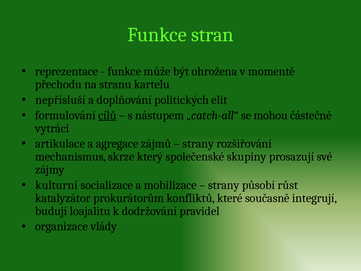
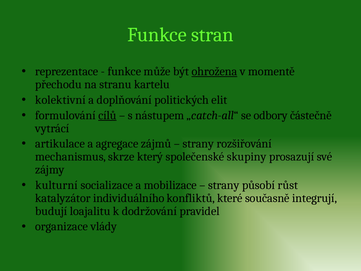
ohrožena underline: none -> present
nepřísluší: nepřísluší -> kolektivní
mohou: mohou -> odbory
prokurátorům: prokurátorům -> individuálního
